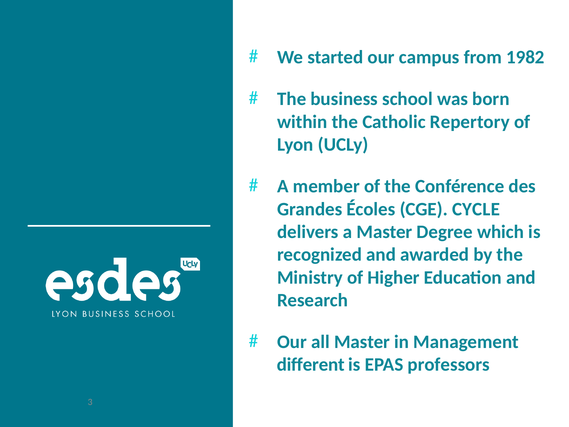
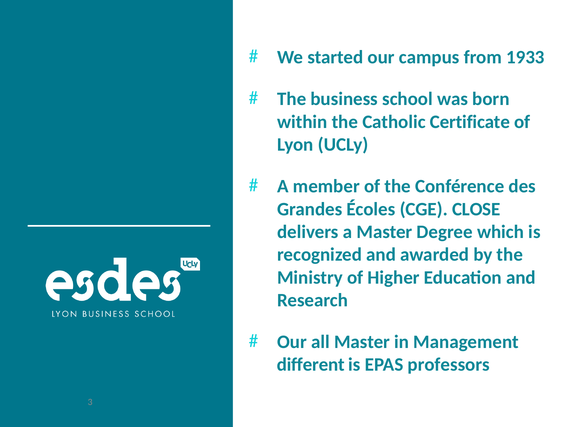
1982: 1982 -> 1933
Repertory: Repertory -> Certificate
CYCLE: CYCLE -> CLOSE
